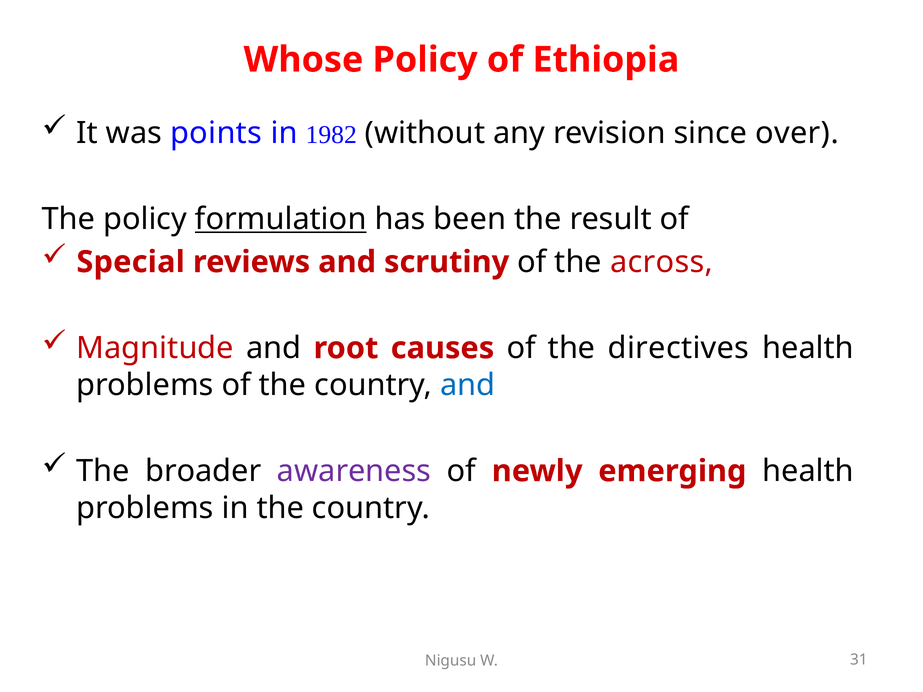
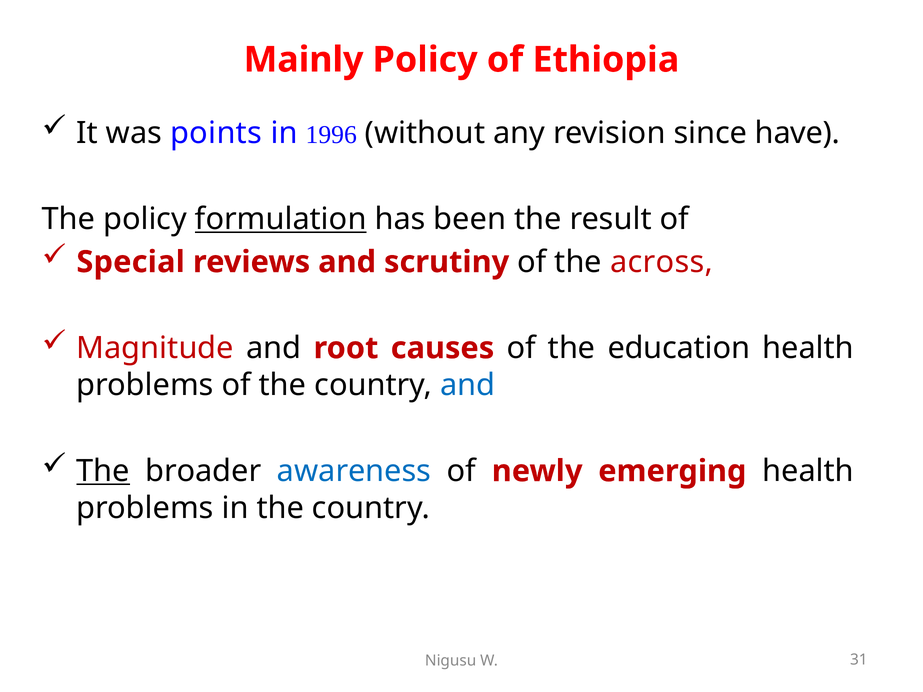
Whose: Whose -> Mainly
1982: 1982 -> 1996
over: over -> have
directives: directives -> education
The at (103, 471) underline: none -> present
awareness colour: purple -> blue
